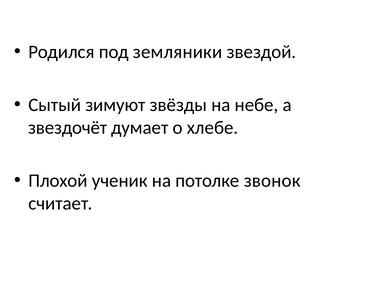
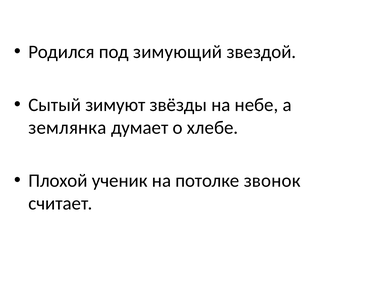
земляники: земляники -> зимующий
звездочёт: звездочёт -> землянка
